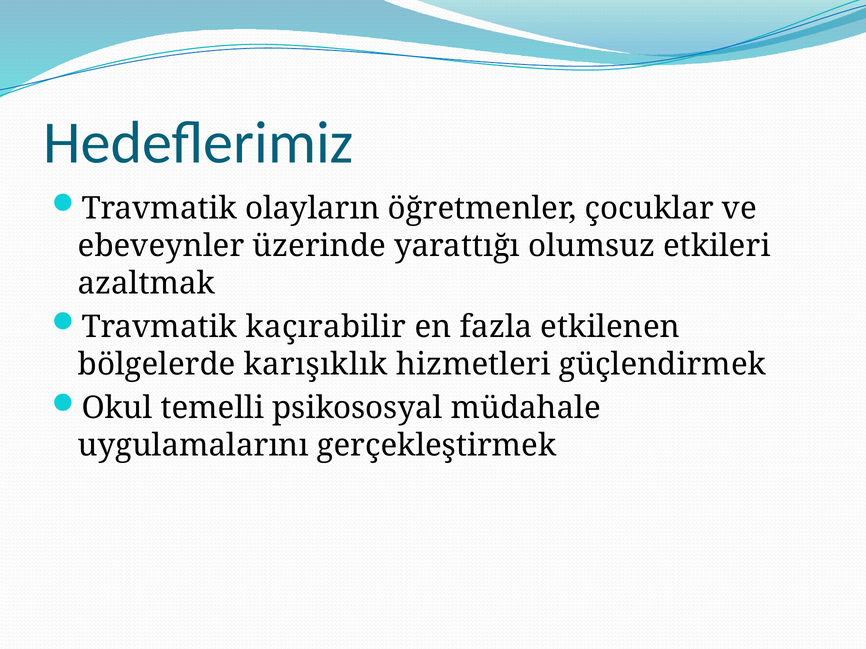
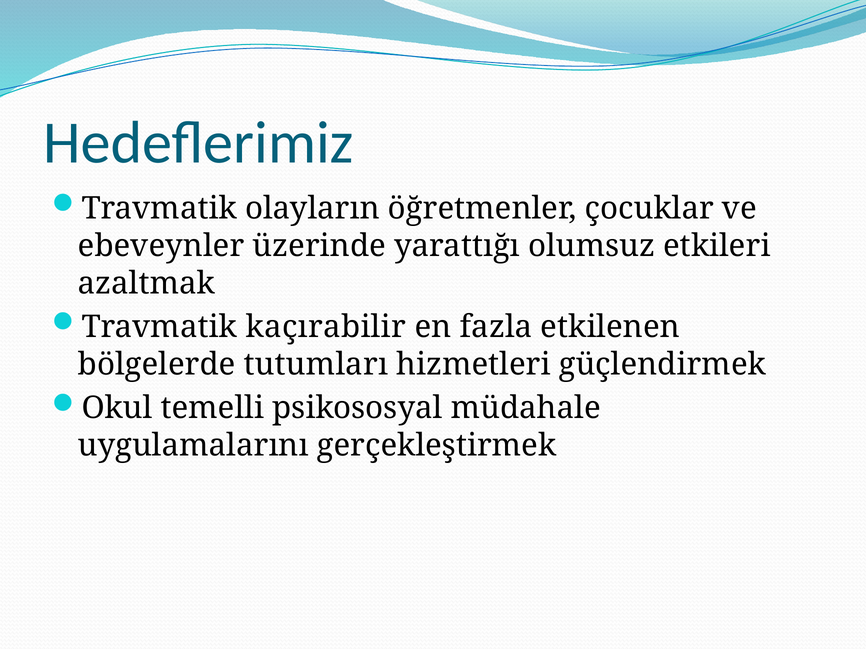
karışıklık: karışıklık -> tutumları
